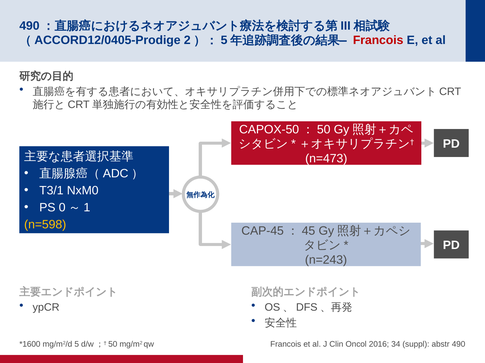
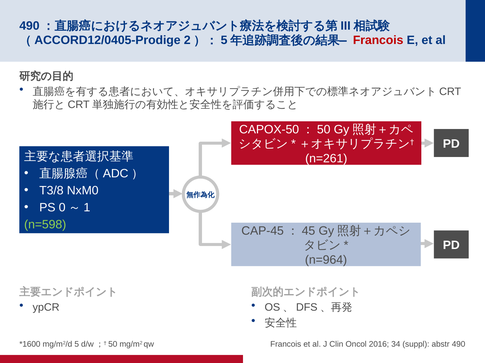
n=473: n=473 -> n=261
T3/1: T3/1 -> T3/8
n=598 colour: yellow -> light green
n=243: n=243 -> n=964
